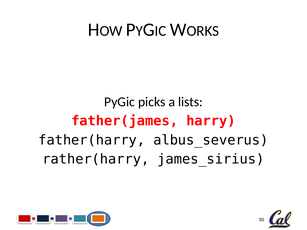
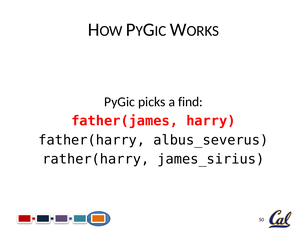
lists: lists -> find
